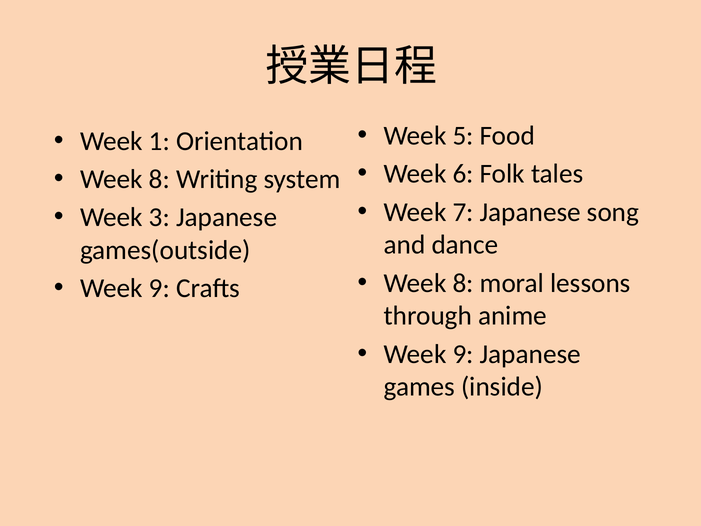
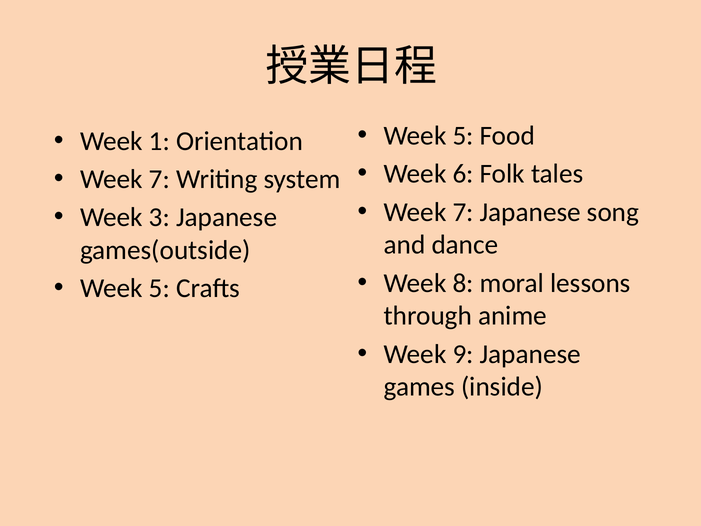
8 at (160, 179): 8 -> 7
9 at (160, 288): 9 -> 5
